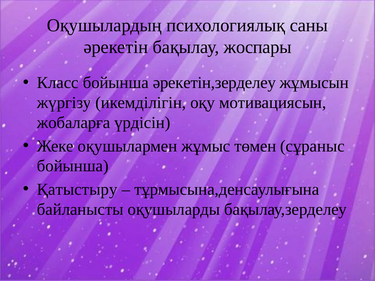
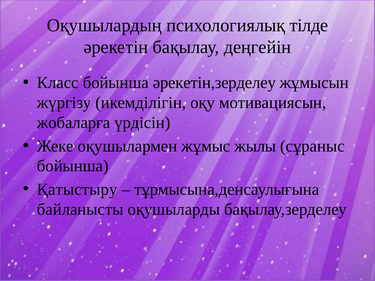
саны: саны -> тілде
жоспары: жоспары -> деңгейін
төмен: төмен -> жылы
